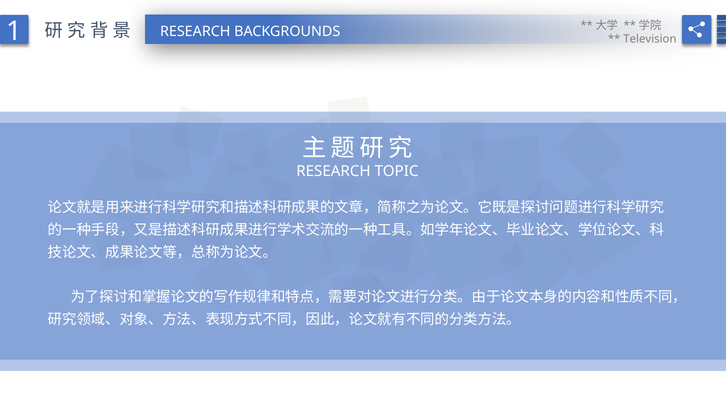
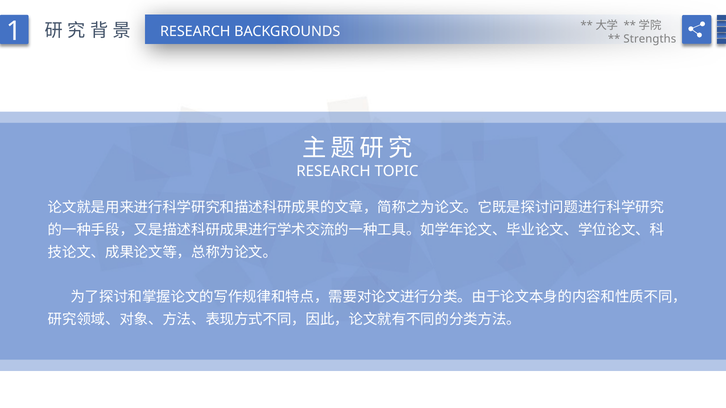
Television: Television -> Strengths
